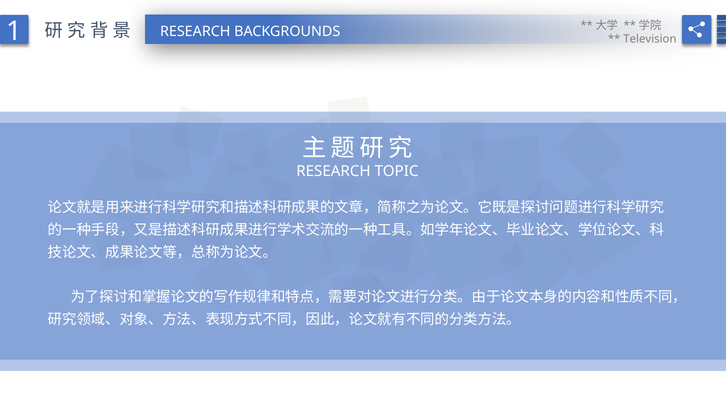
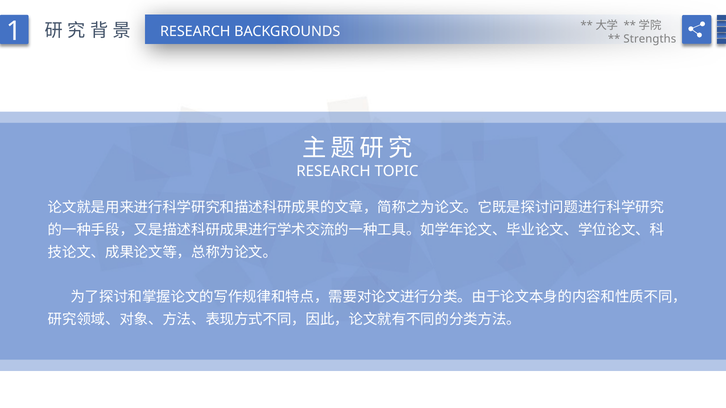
Television: Television -> Strengths
